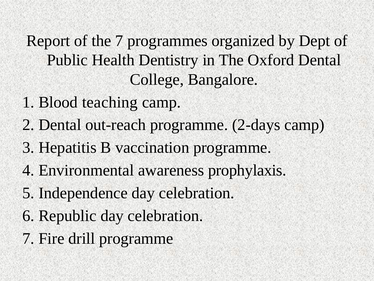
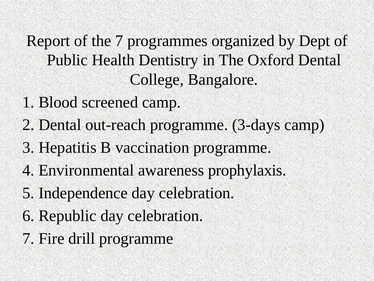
teaching: teaching -> screened
2-days: 2-days -> 3-days
